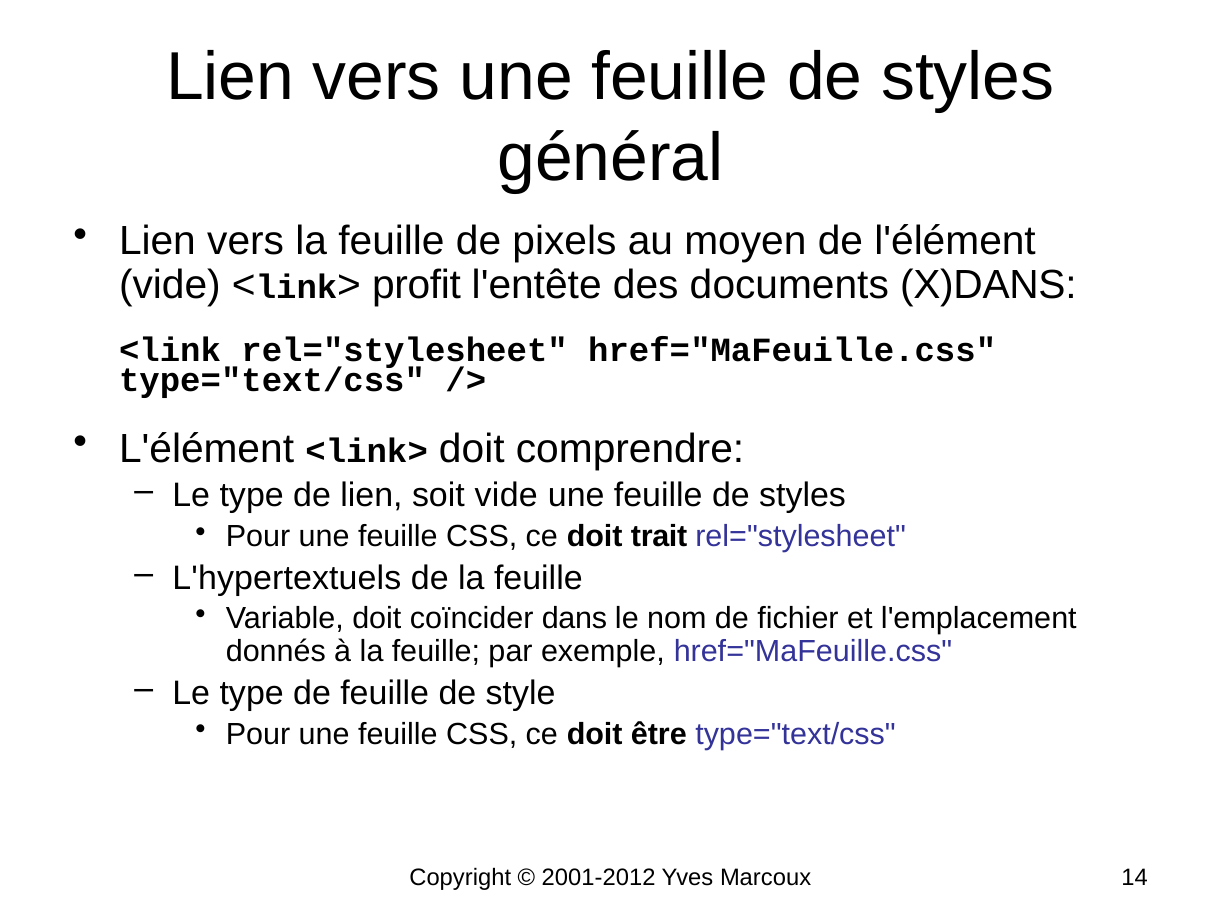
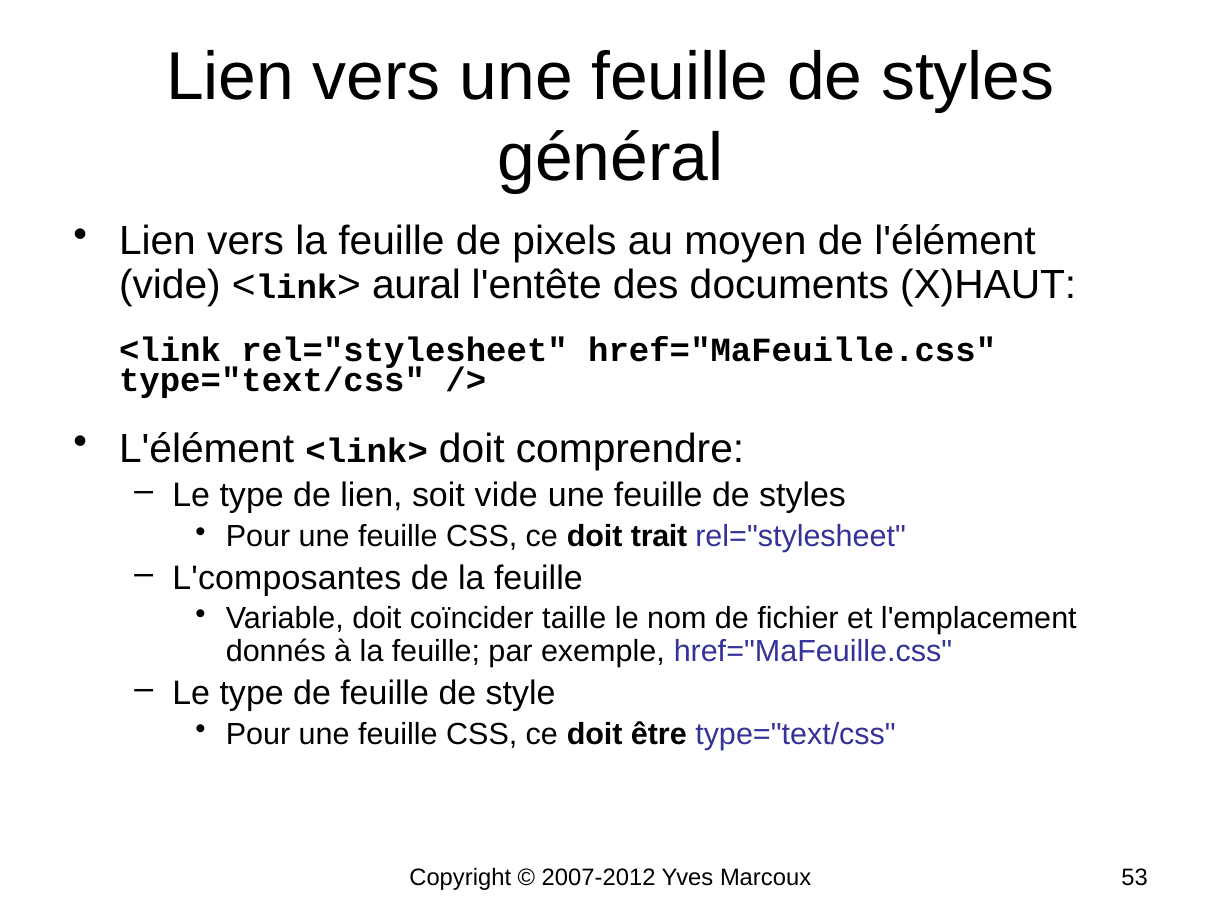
profit: profit -> aural
X)DANS: X)DANS -> X)HAUT
L'hypertextuels: L'hypertextuels -> L'composantes
dans: dans -> taille
2001-2012: 2001-2012 -> 2007-2012
14: 14 -> 53
